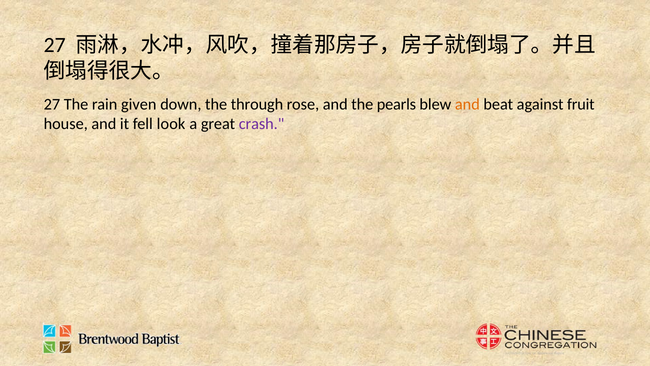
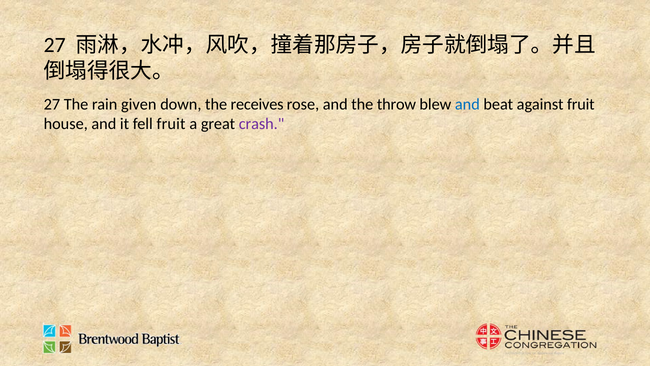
through: through -> receives
pearls: pearls -> throw
and at (467, 104) colour: orange -> blue
fell look: look -> fruit
